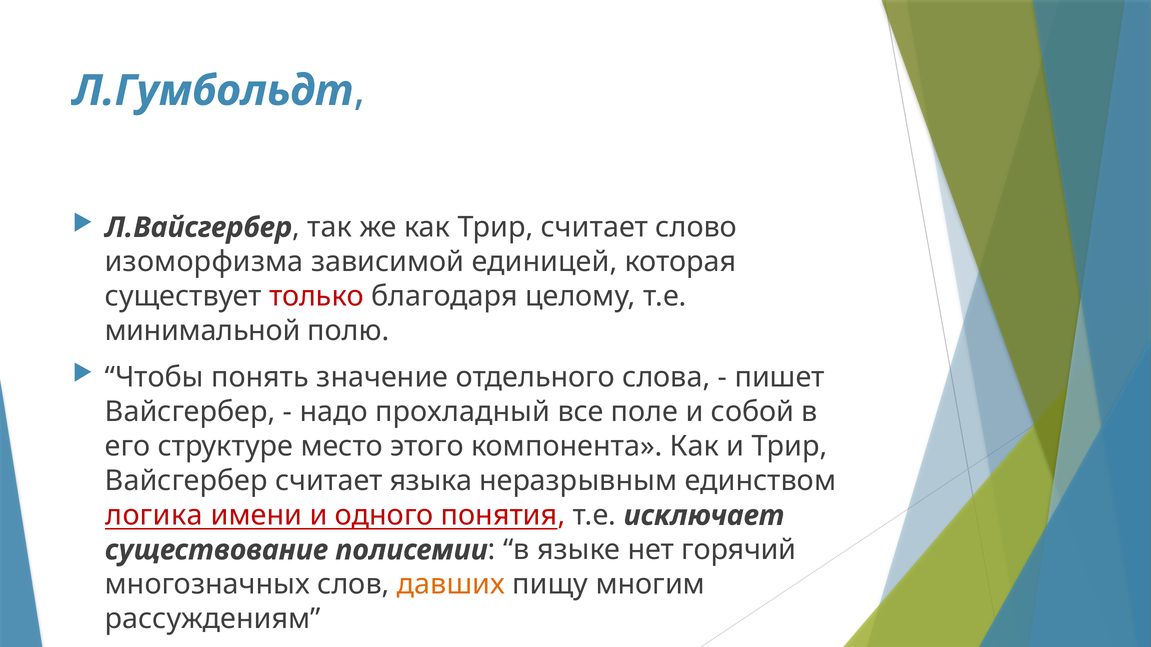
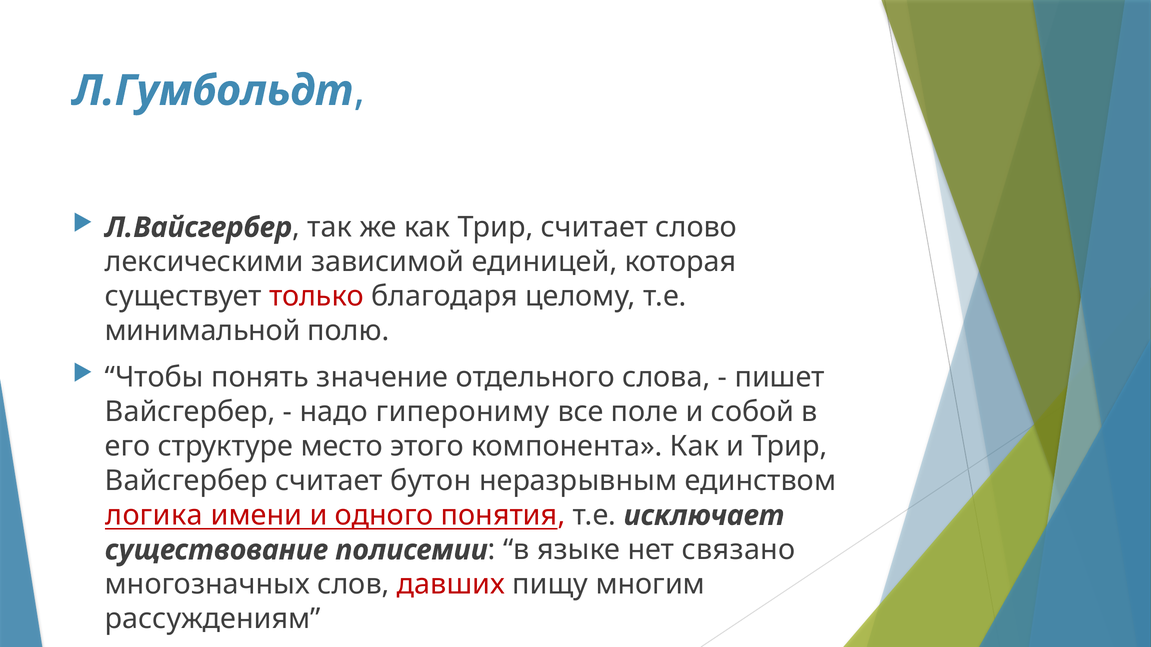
изоморфизма: изоморфизма -> лексическими
прохладный: прохладный -> гиперониму
языка: языка -> бутон
горячий: горячий -> связано
давших colour: orange -> red
